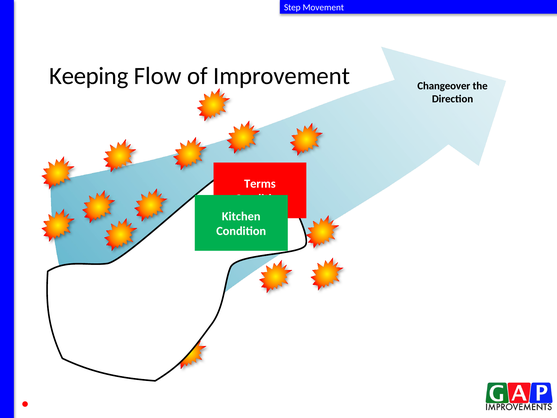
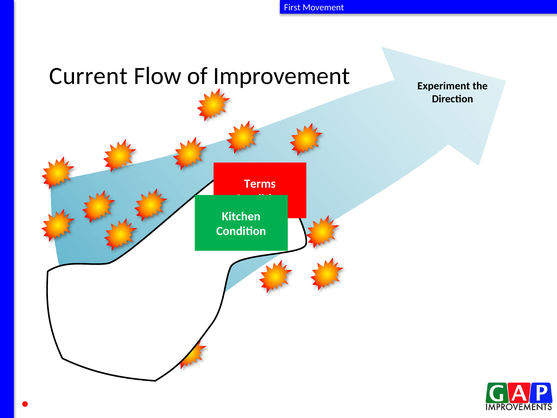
Step: Step -> First
Keeping: Keeping -> Current
Changeover: Changeover -> Experiment
